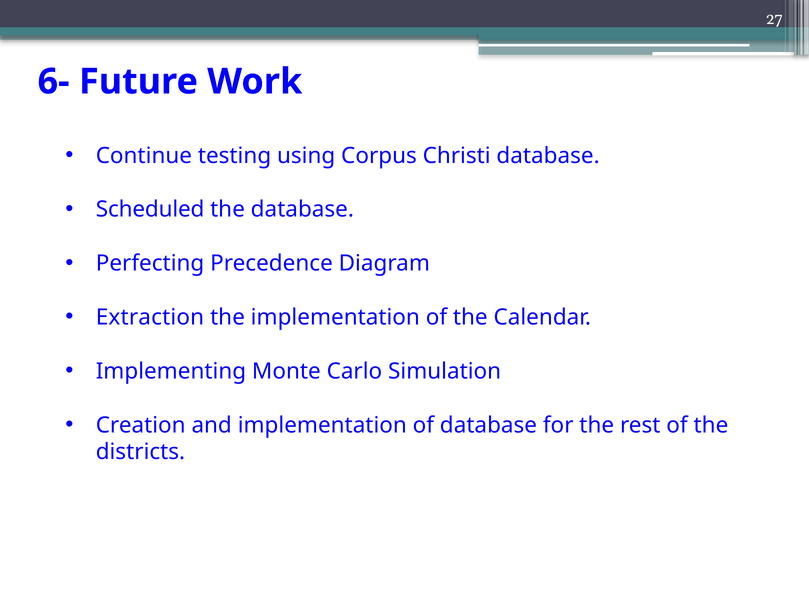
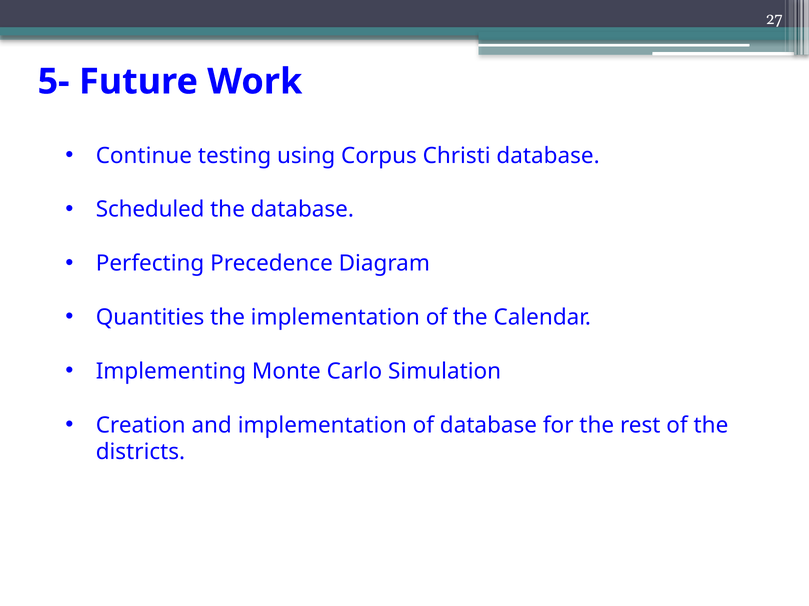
6-: 6- -> 5-
Extraction: Extraction -> Quantities
